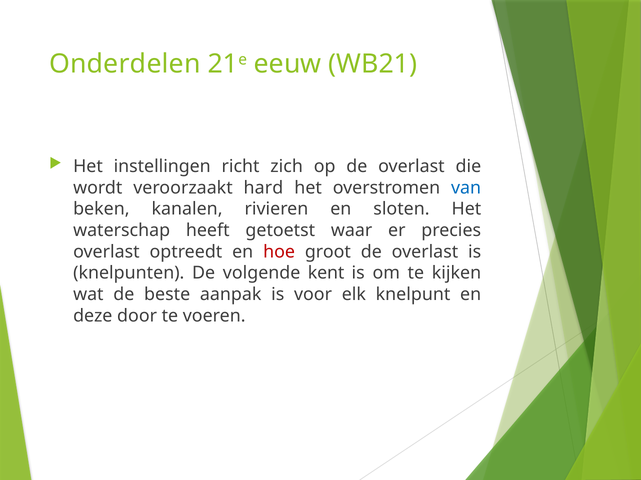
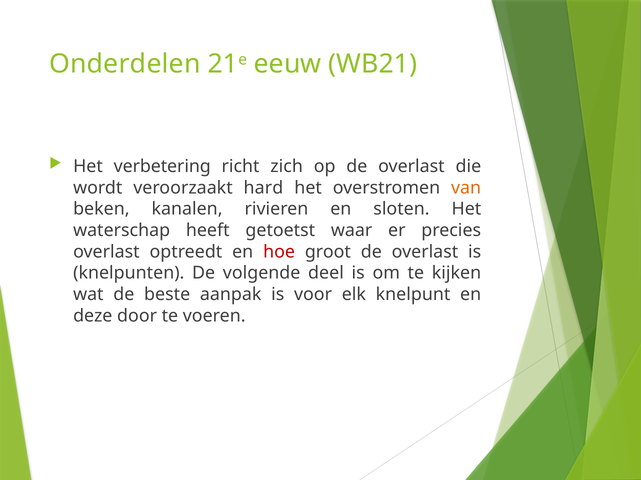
instellingen: instellingen -> verbetering
van colour: blue -> orange
kent: kent -> deel
